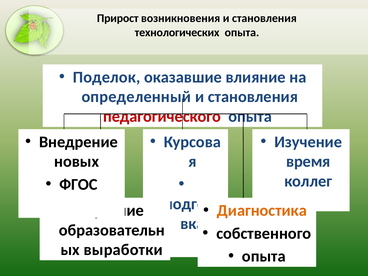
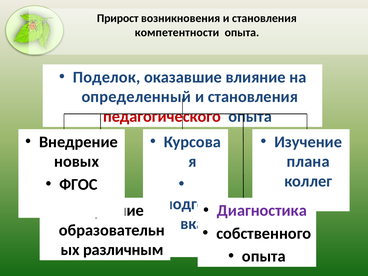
технологических: технологических -> компетентности
время: время -> плана
Диагностика colour: orange -> purple
выработки: выработки -> различным
